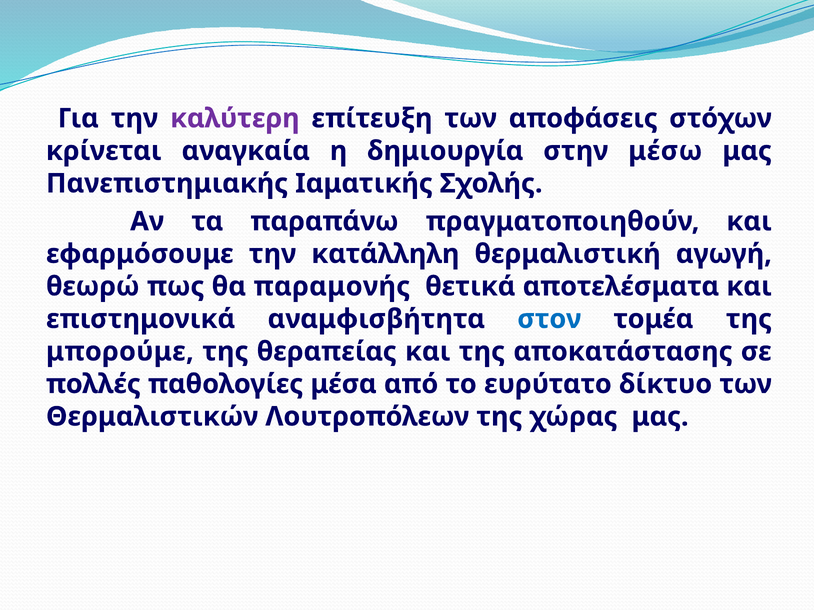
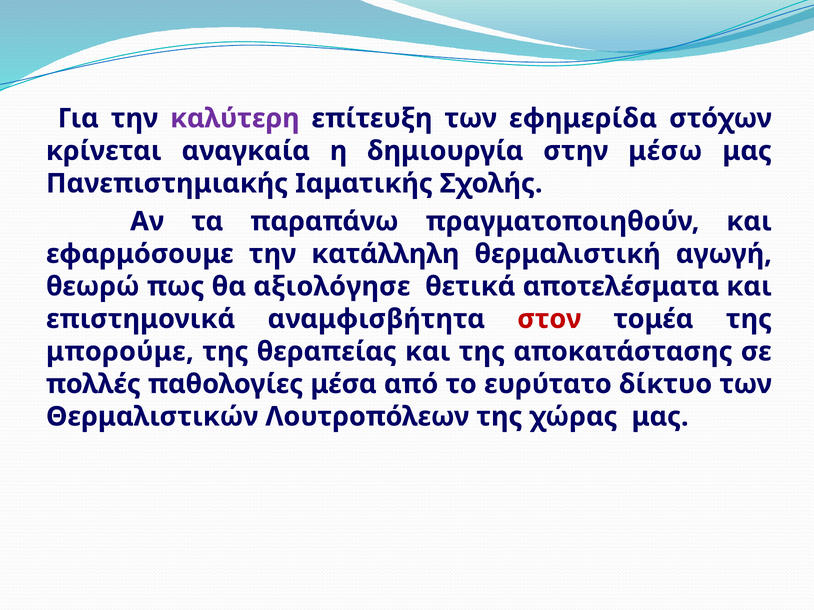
αποφάσεις: αποφάσεις -> εφημερίδα
παραμονής: παραμονής -> αξιολόγησε
στον colour: blue -> red
